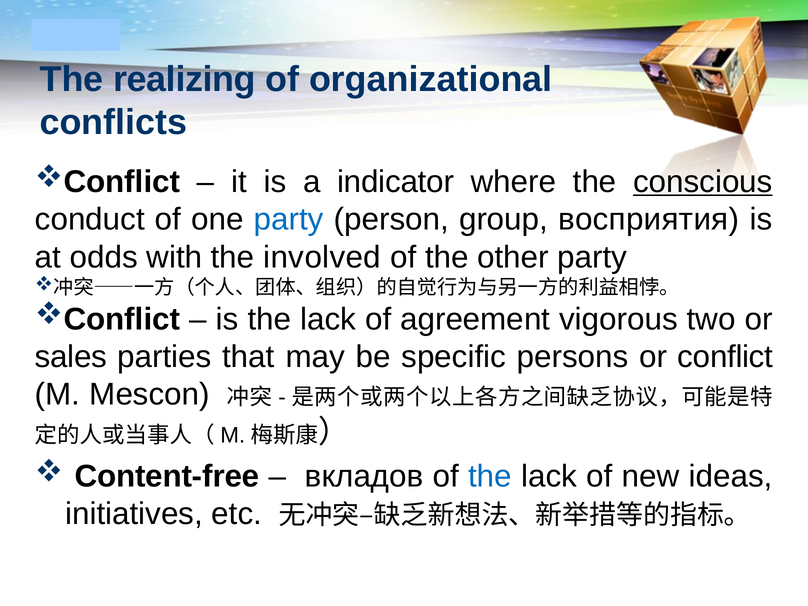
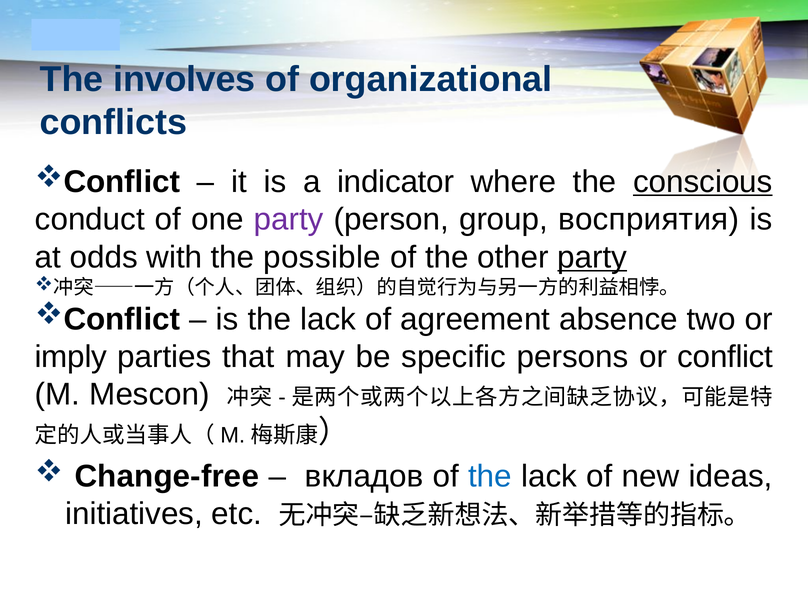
realizing: realizing -> involves
party at (289, 219) colour: blue -> purple
involved: involved -> possible
party at (592, 257) underline: none -> present
vigorous: vigorous -> absence
sales: sales -> imply
Content-free: Content-free -> Change-free
